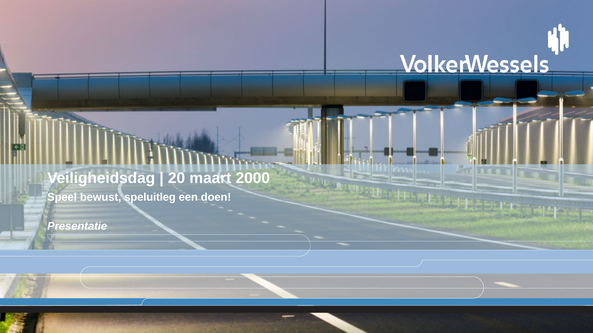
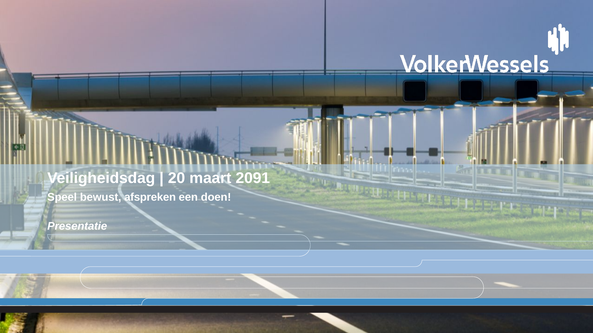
2000: 2000 -> 2091
speluitleg: speluitleg -> afspreken
